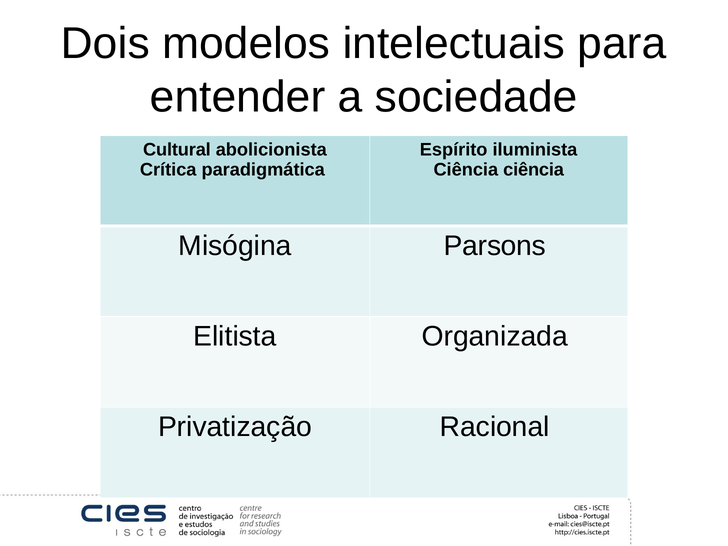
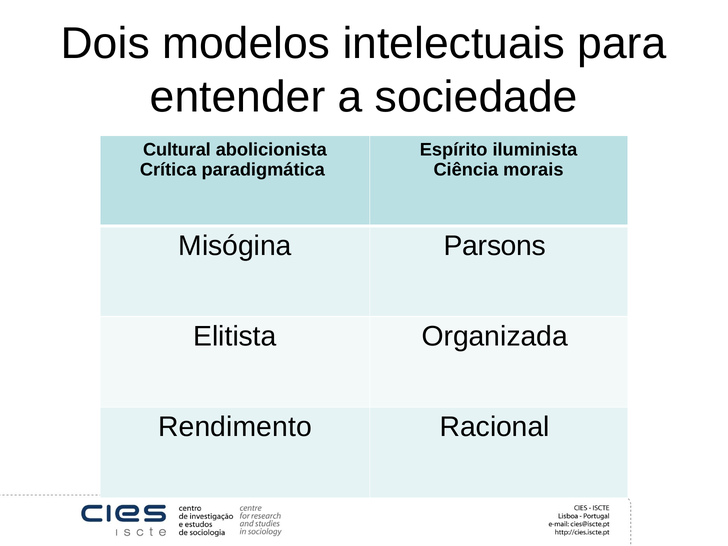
Ciência ciência: ciência -> morais
Privatização: Privatização -> Rendimento
